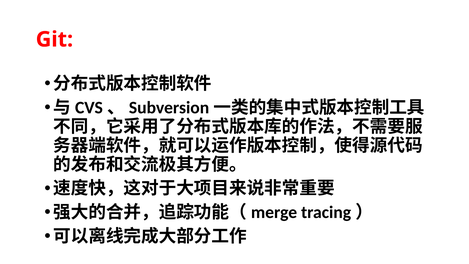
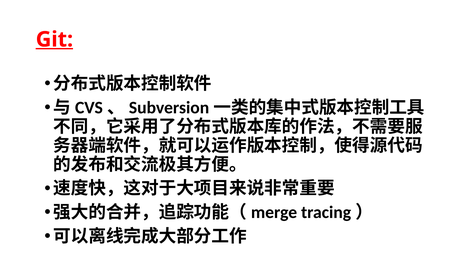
Git underline: none -> present
